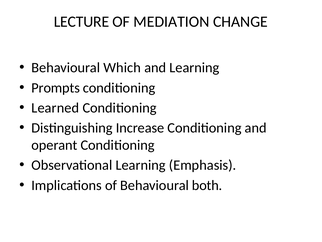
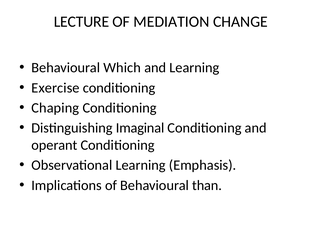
Prompts: Prompts -> Exercise
Learned: Learned -> Chaping
Increase: Increase -> Imaginal
both: both -> than
